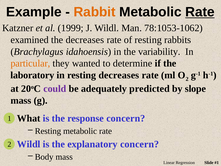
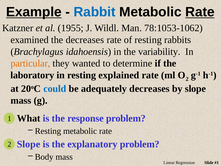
Example underline: none -> present
Rabbit colour: orange -> blue
1999: 1999 -> 1955
resting decreases: decreases -> explained
could colour: purple -> blue
adequately predicted: predicted -> decreases
response concern: concern -> problem
Wildl at (29, 144): Wildl -> Slope
explanatory concern: concern -> problem
